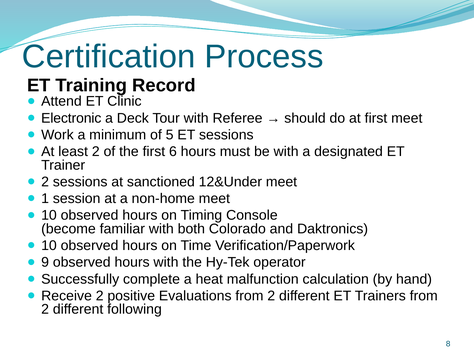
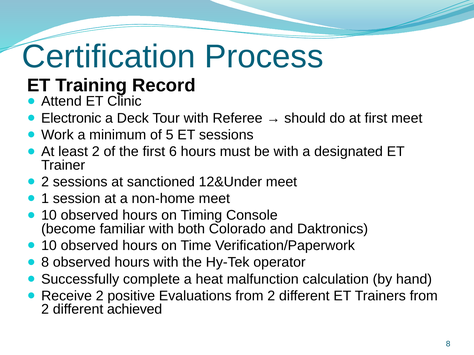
9 at (45, 263): 9 -> 8
following: following -> achieved
